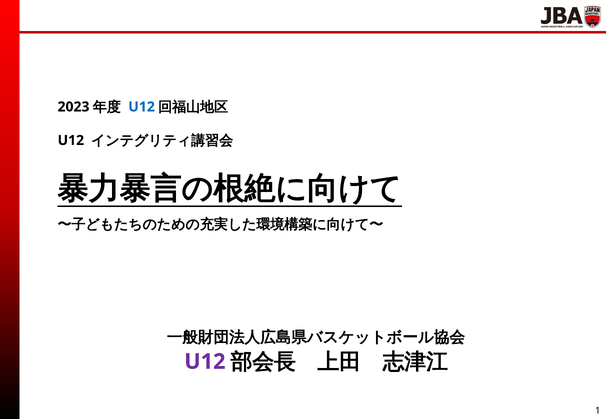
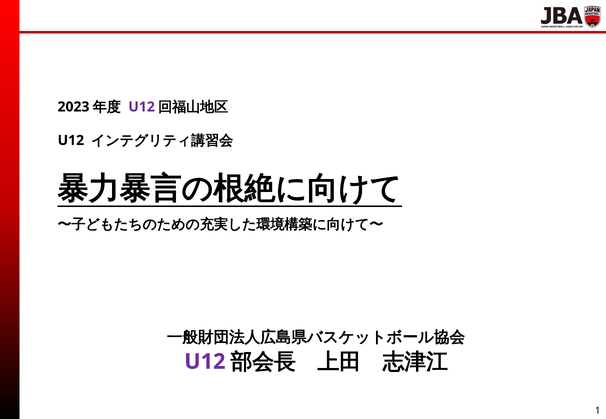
U12 at (142, 107) colour: blue -> purple
